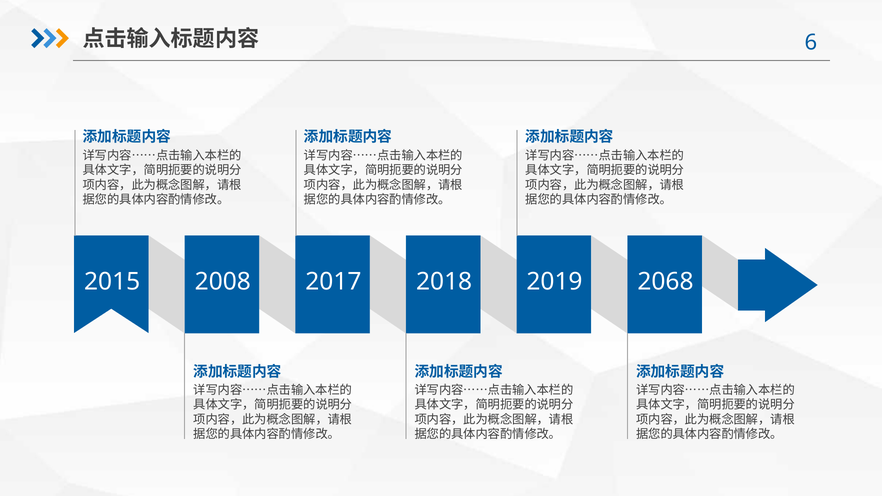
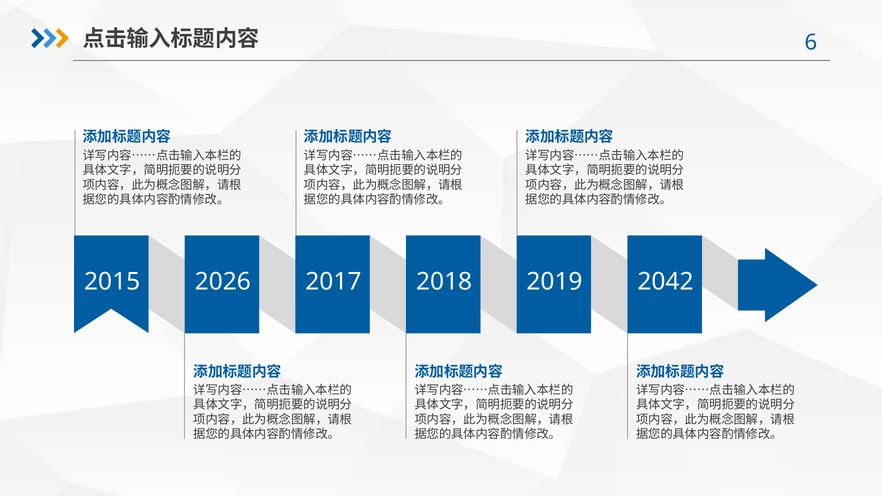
2008: 2008 -> 2026
2068: 2068 -> 2042
